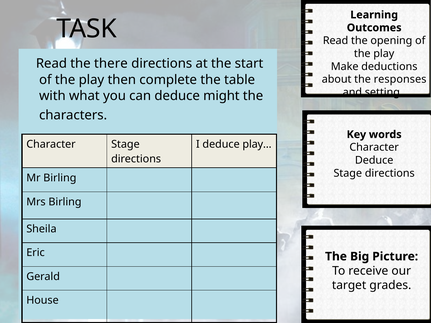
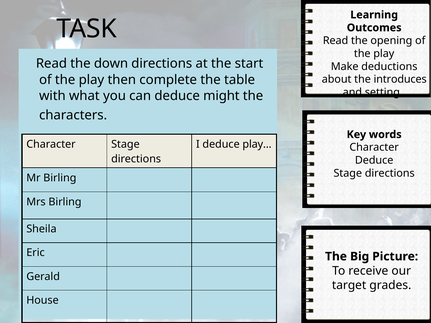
there: there -> down
responses: responses -> introduces
